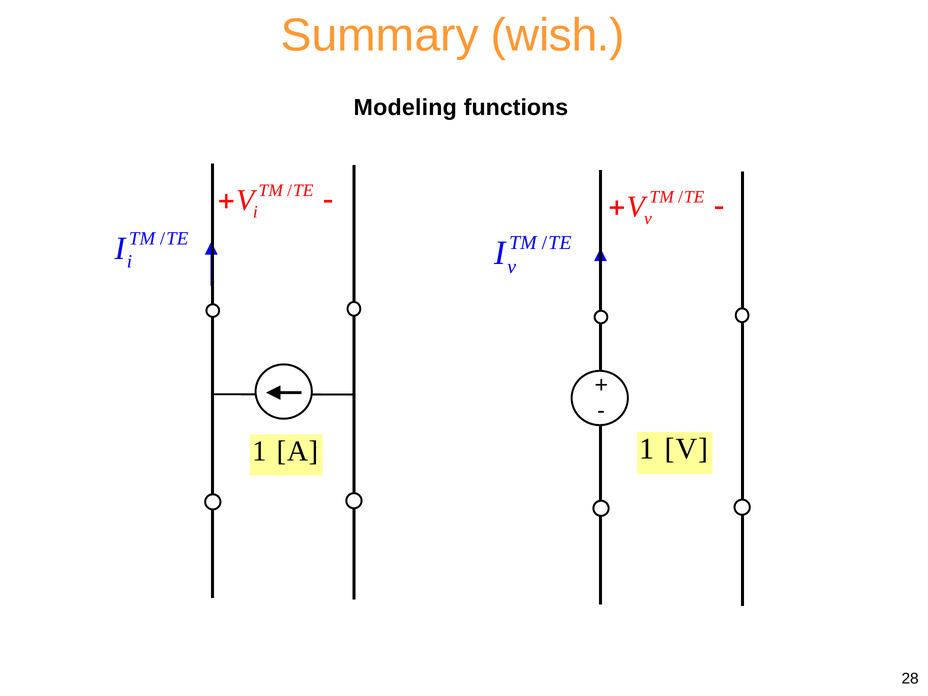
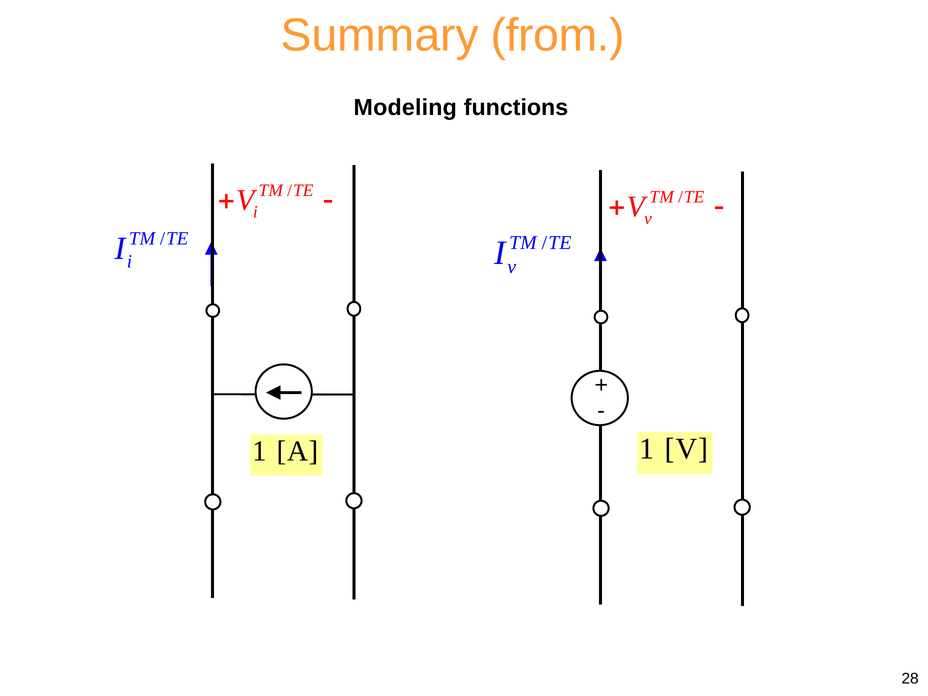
wish: wish -> from
